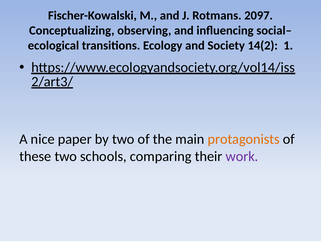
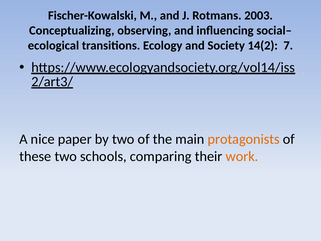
2097: 2097 -> 2003
1: 1 -> 7
work colour: purple -> orange
